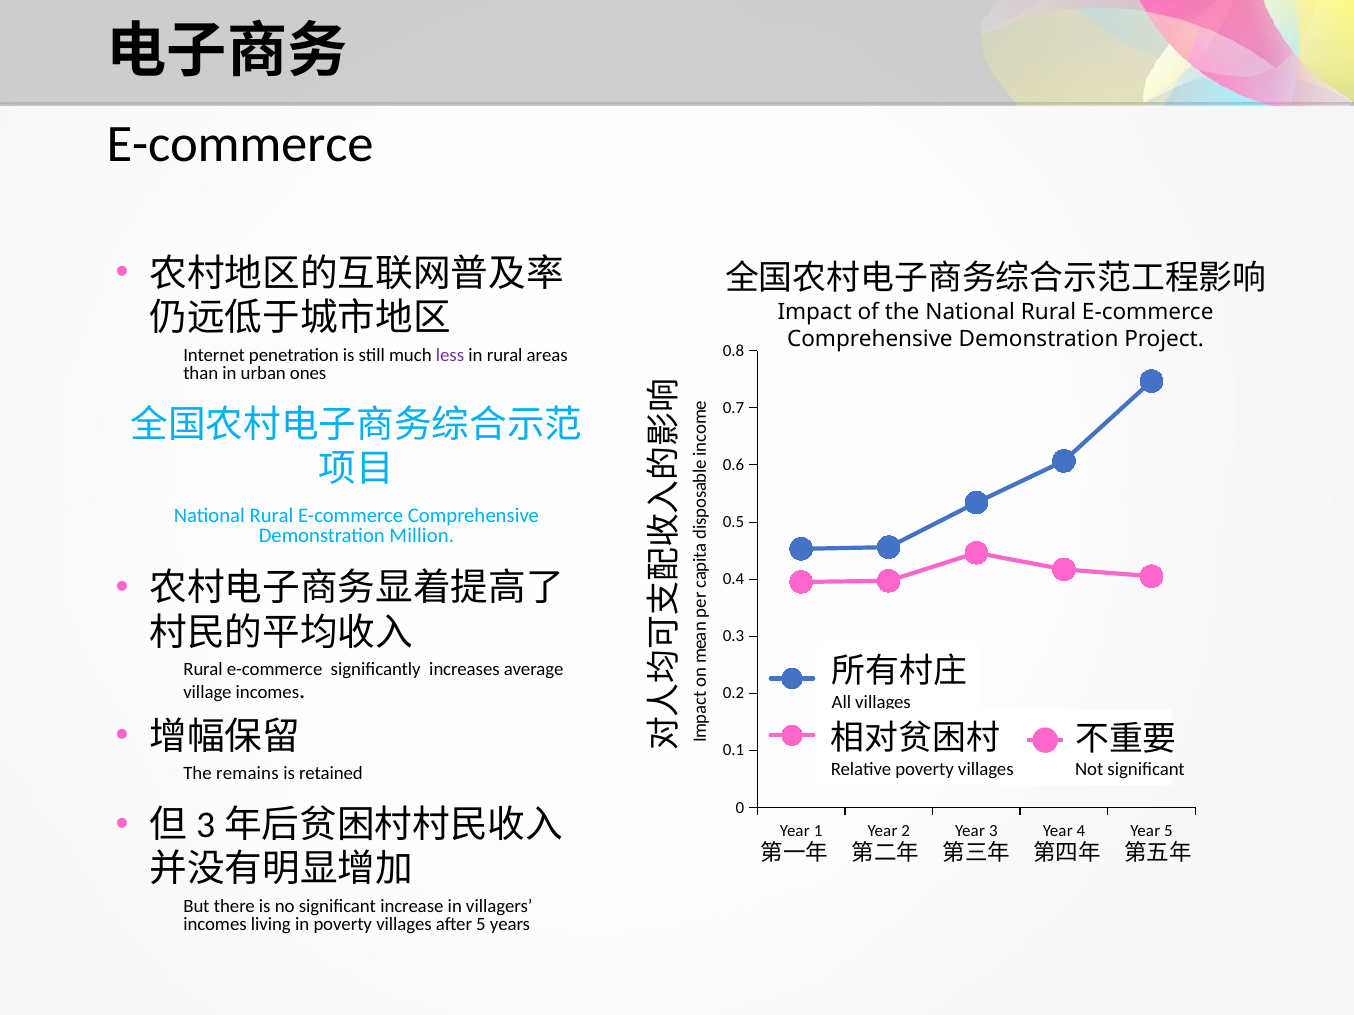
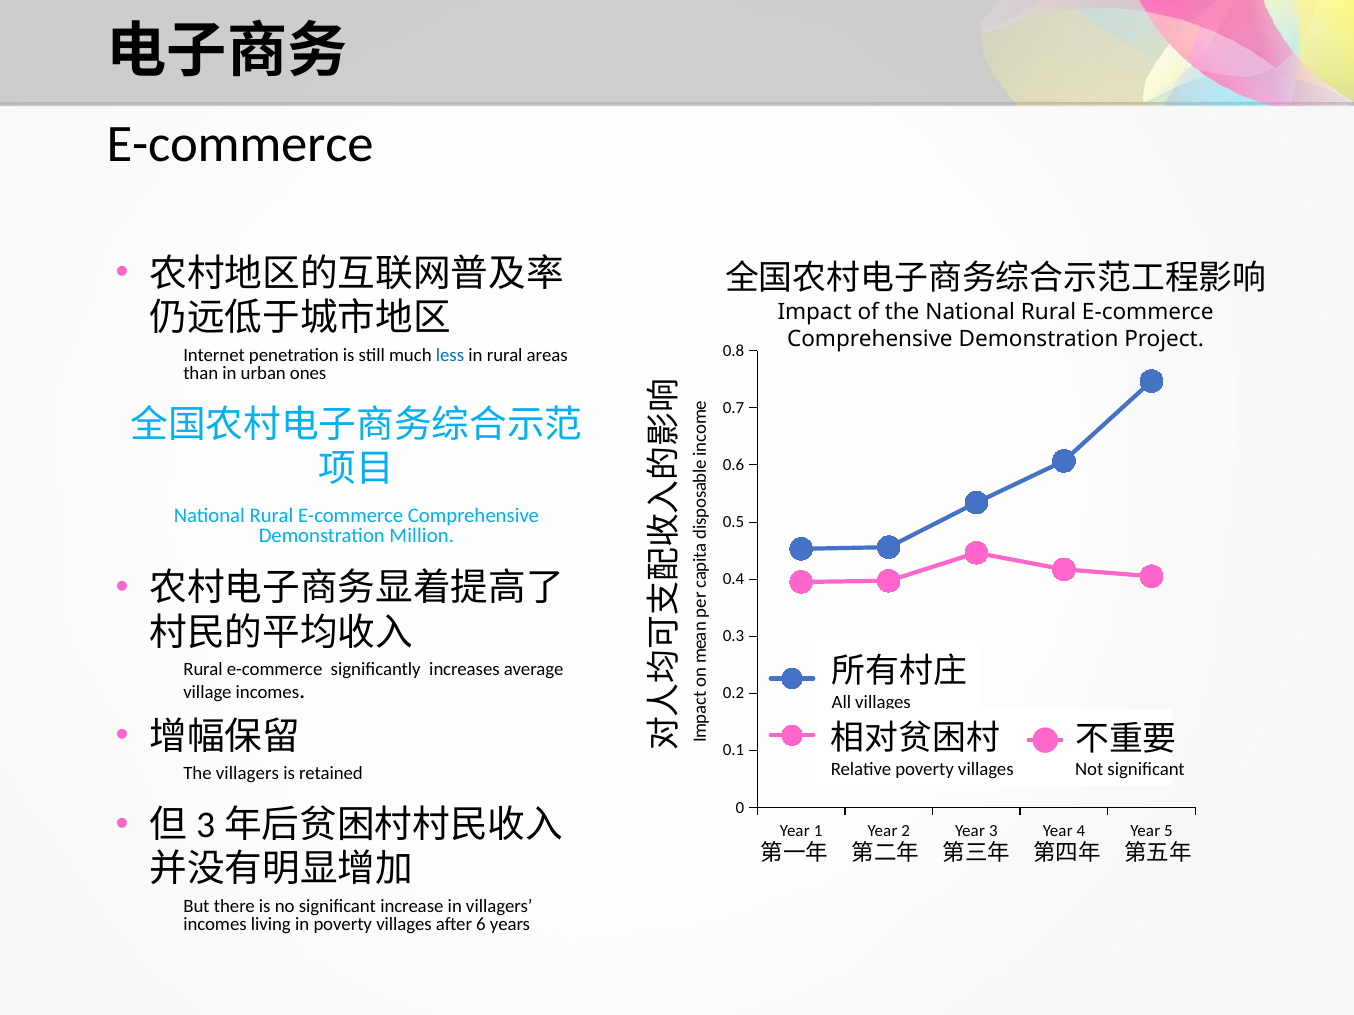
less colour: purple -> blue
The remains: remains -> villagers
after 5: 5 -> 6
